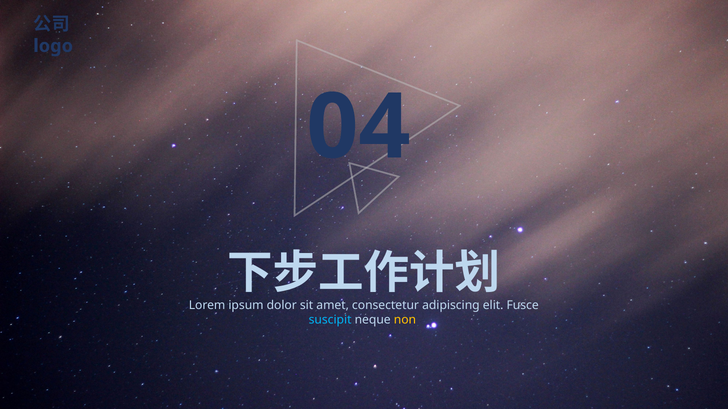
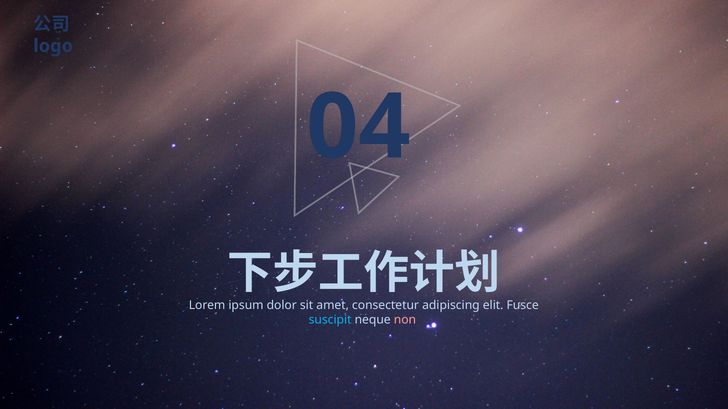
non colour: yellow -> pink
